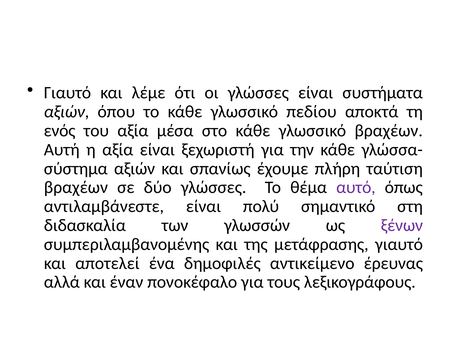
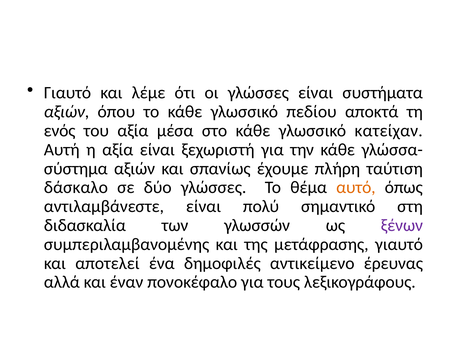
γλωσσικό βραχέων: βραχέων -> κατείχαν
βραχέων at (76, 187): βραχέων -> δάσκαλο
αυτό colour: purple -> orange
